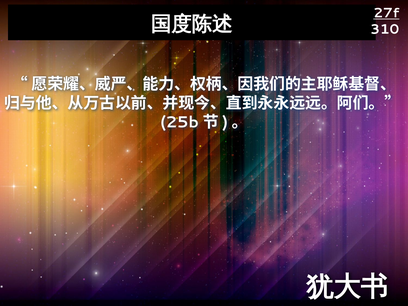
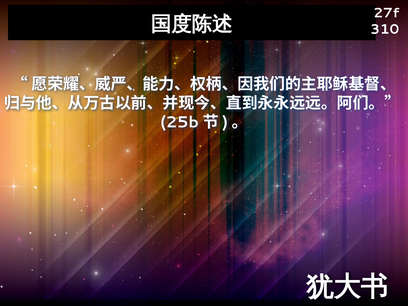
27f underline: present -> none
